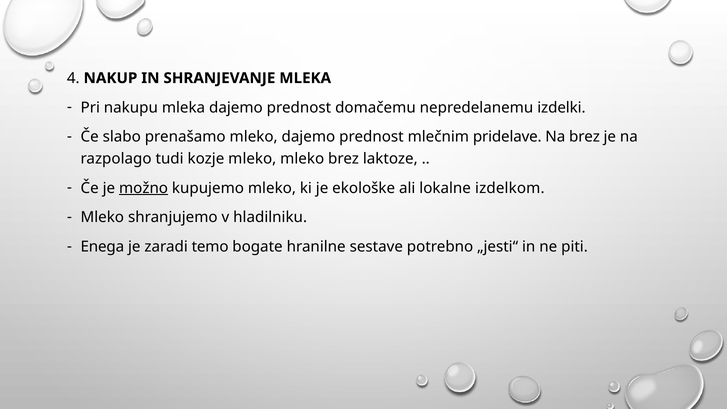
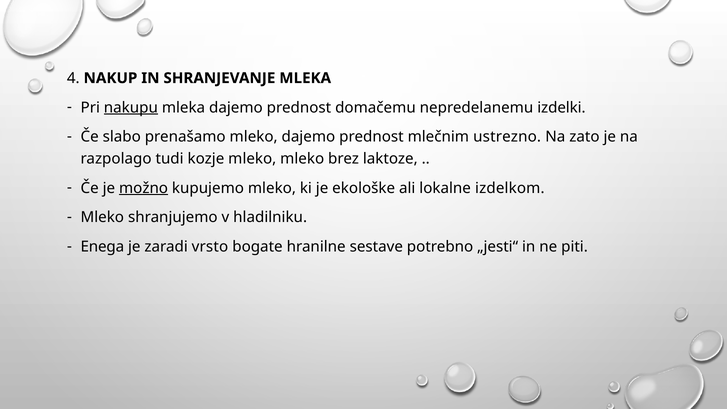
nakupu underline: none -> present
pridelave: pridelave -> ustrezno
Na brez: brez -> zato
temo: temo -> vrsto
